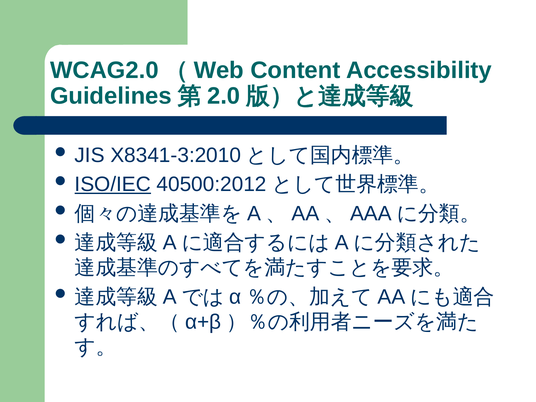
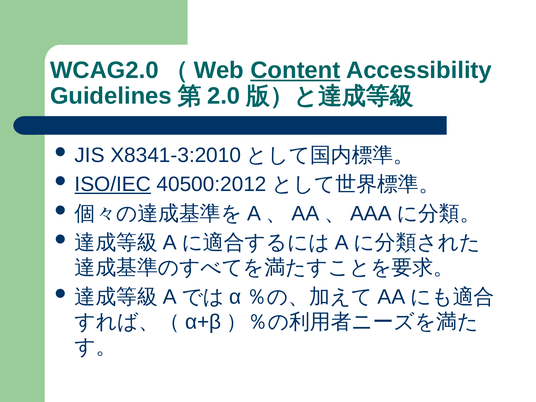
Content underline: none -> present
